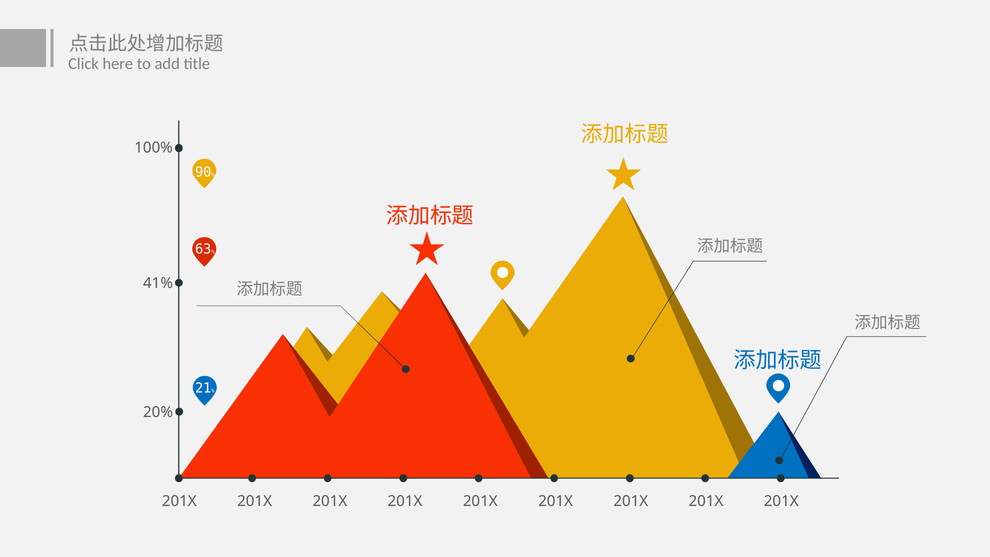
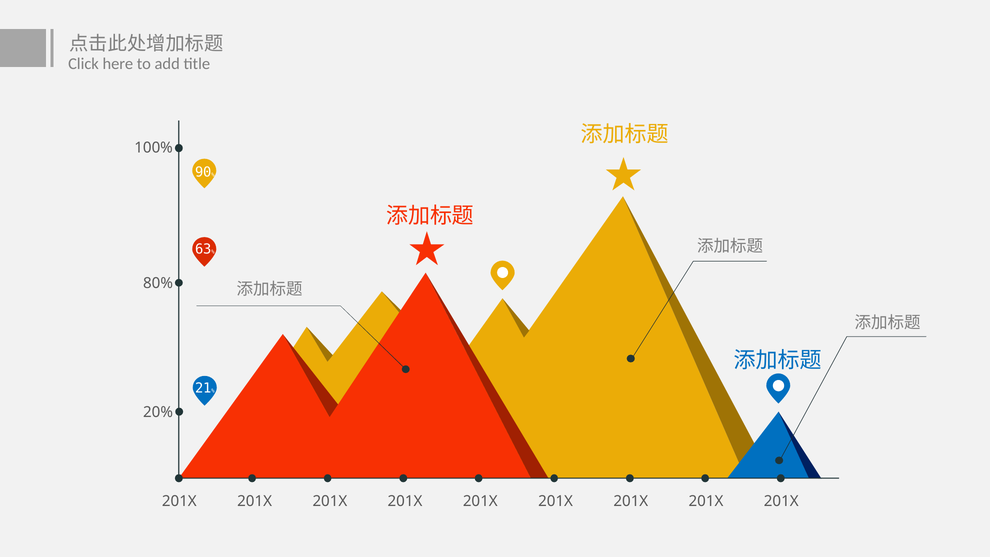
41%: 41% -> 80%
